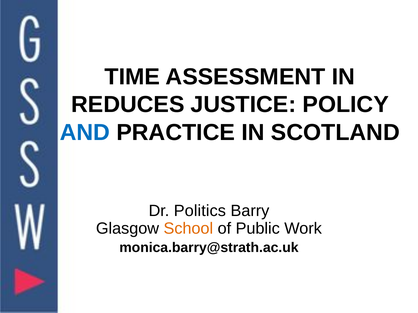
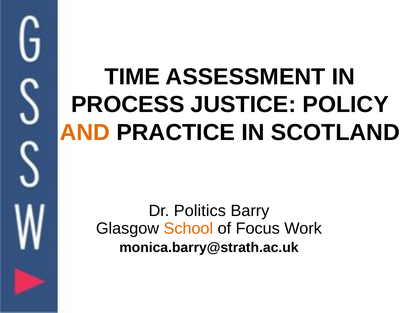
REDUCES: REDUCES -> PROCESS
AND colour: blue -> orange
Public: Public -> Focus
